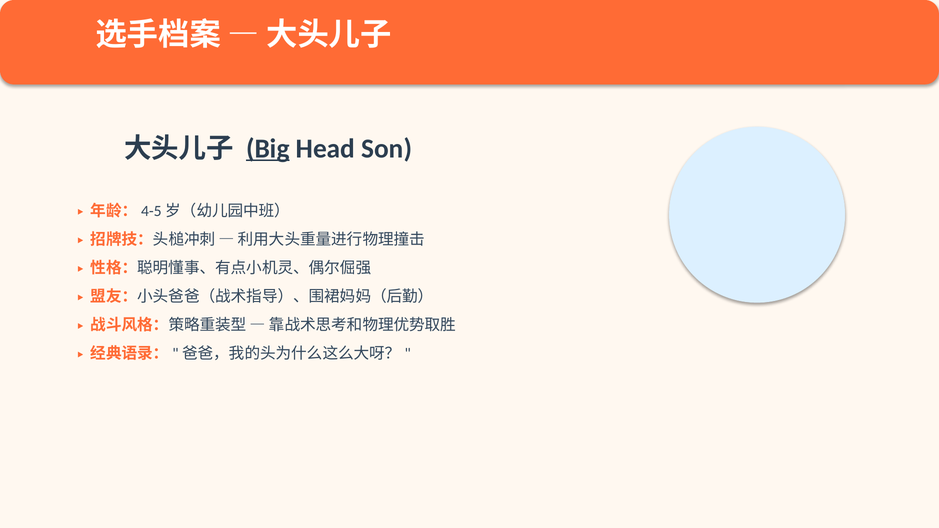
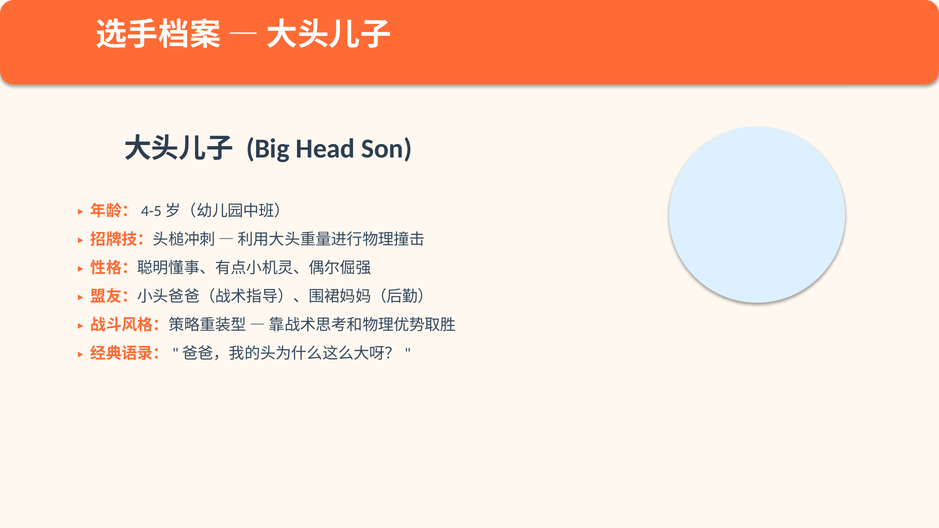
Big underline: present -> none
